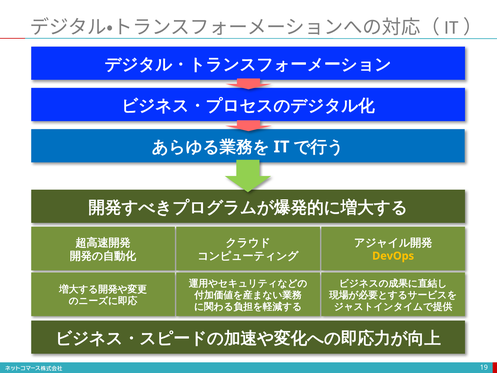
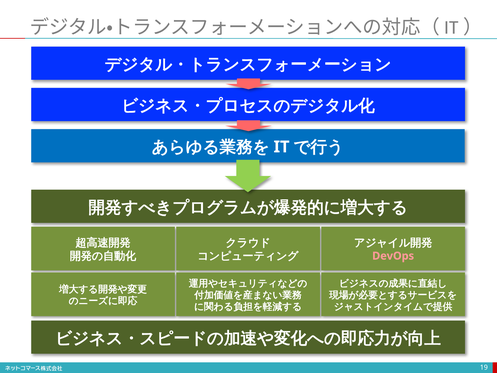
DevOps colour: yellow -> pink
